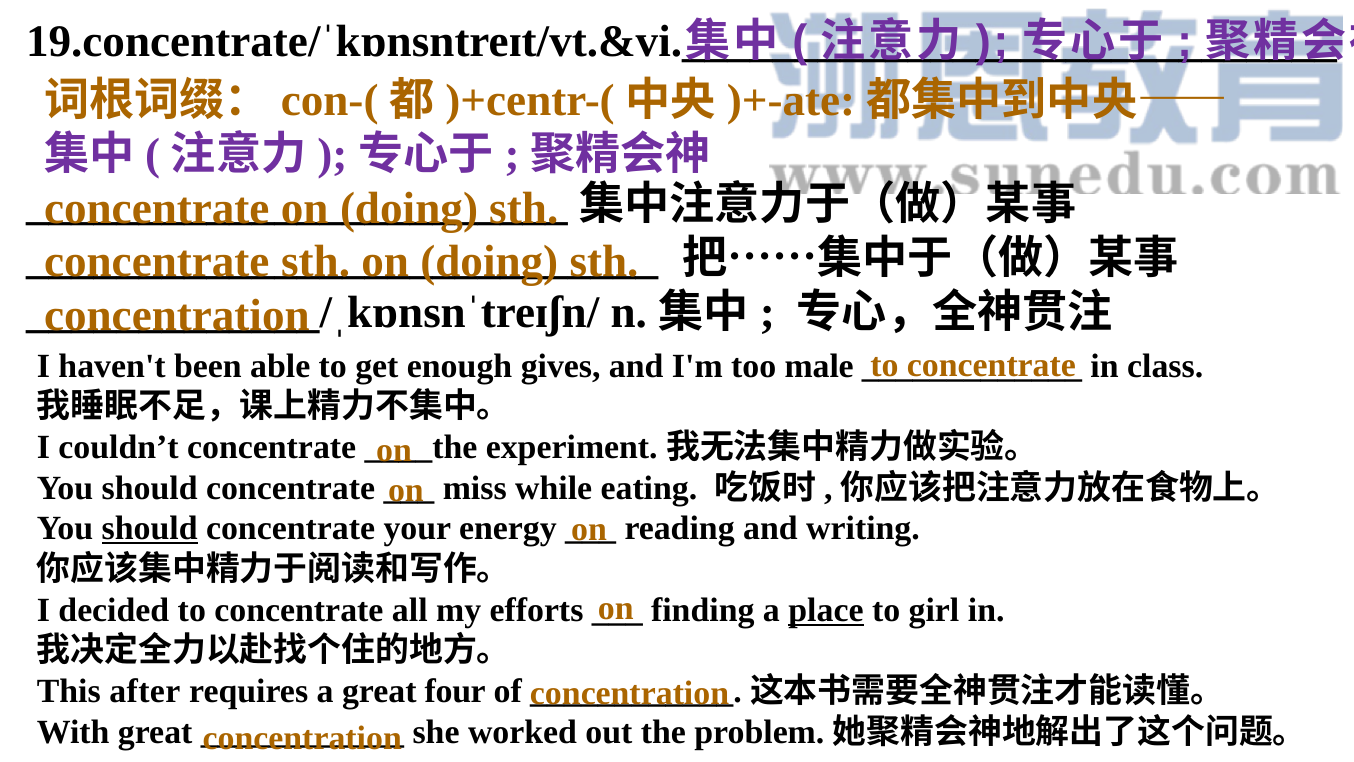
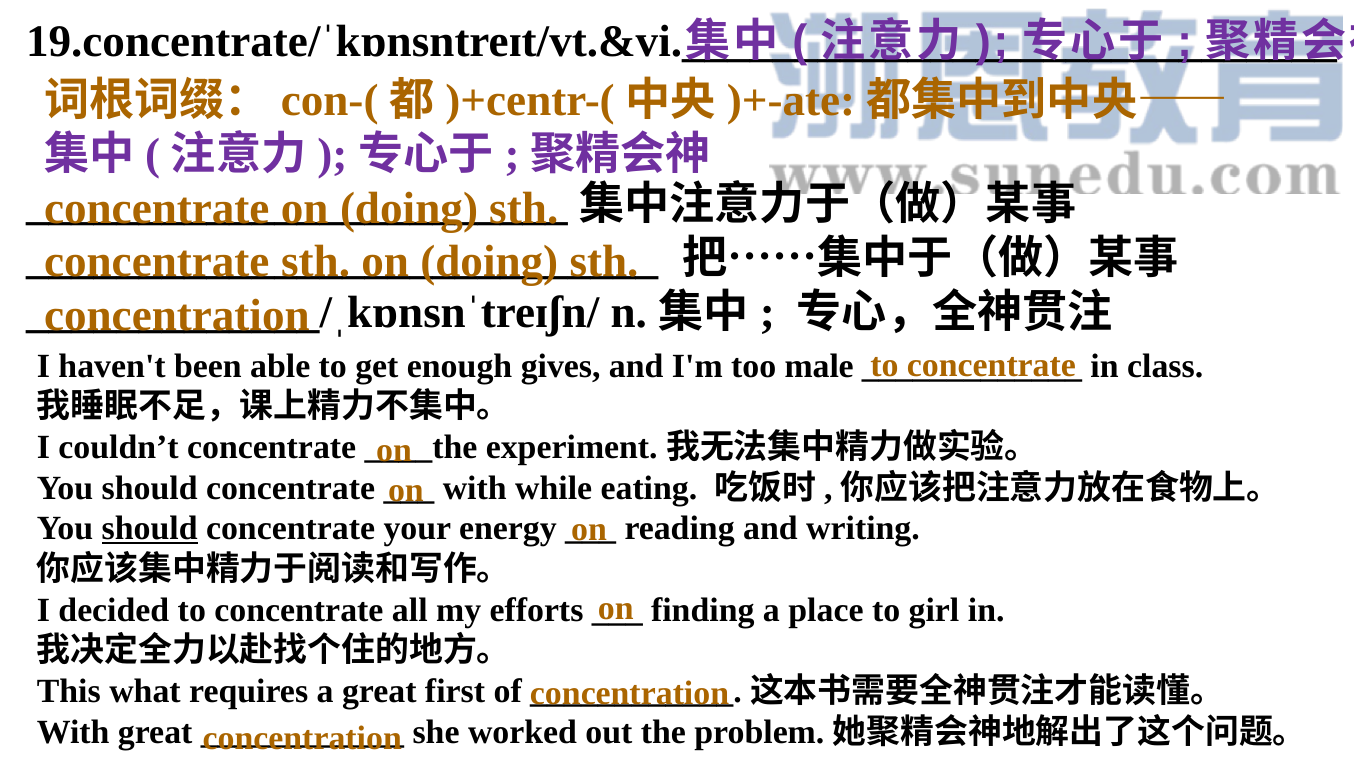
miss at (475, 488): miss -> with
place underline: present -> none
after: after -> what
four: four -> first
